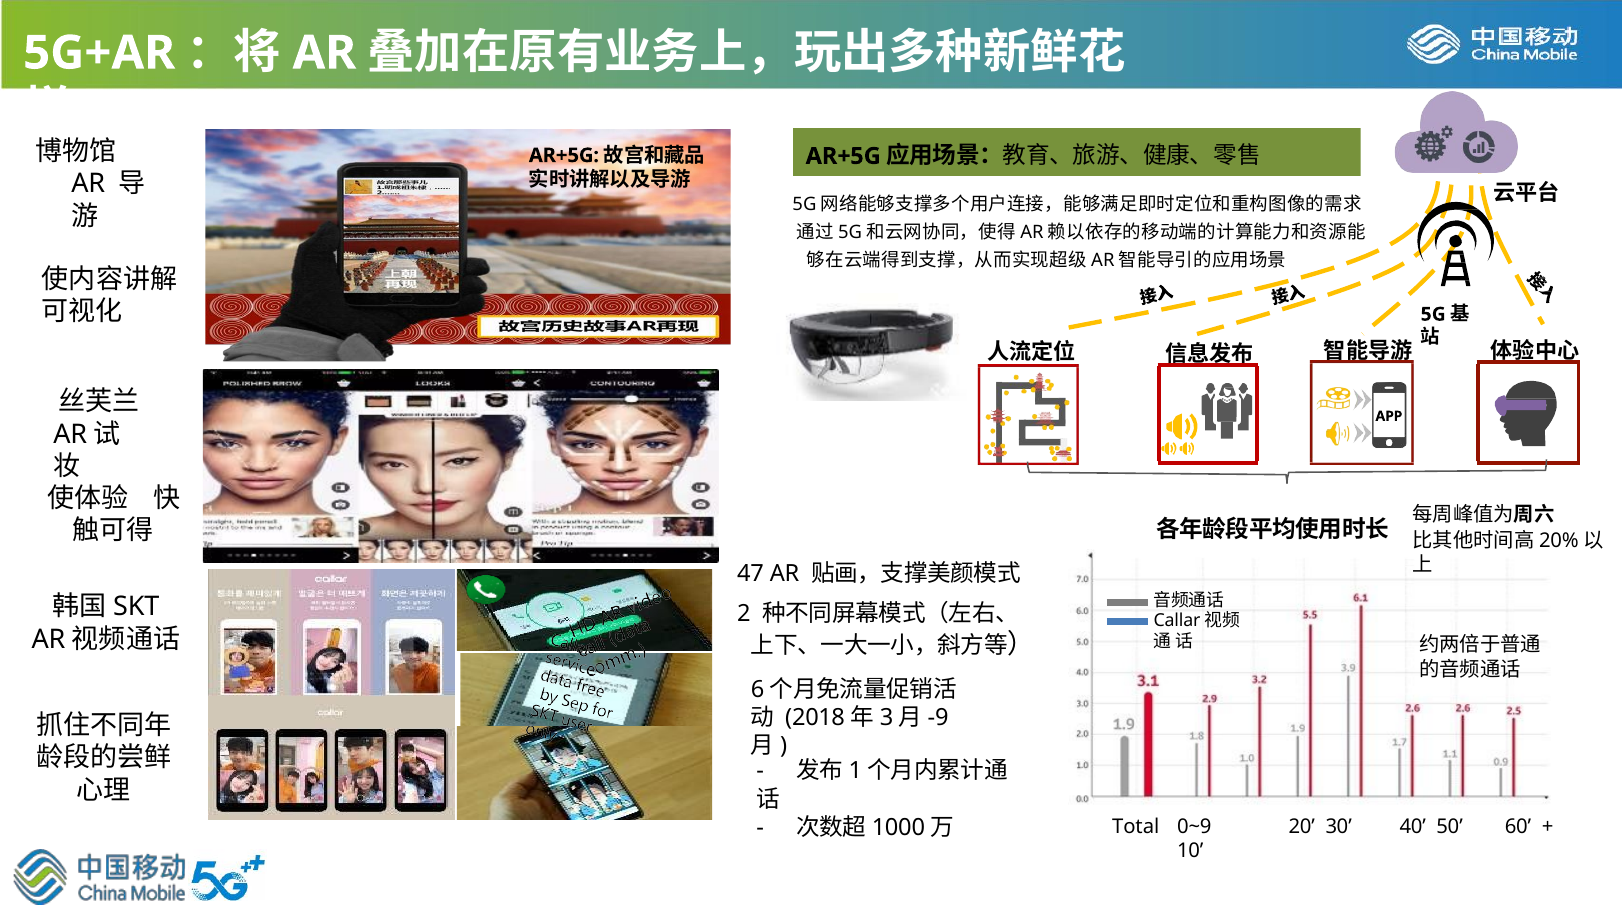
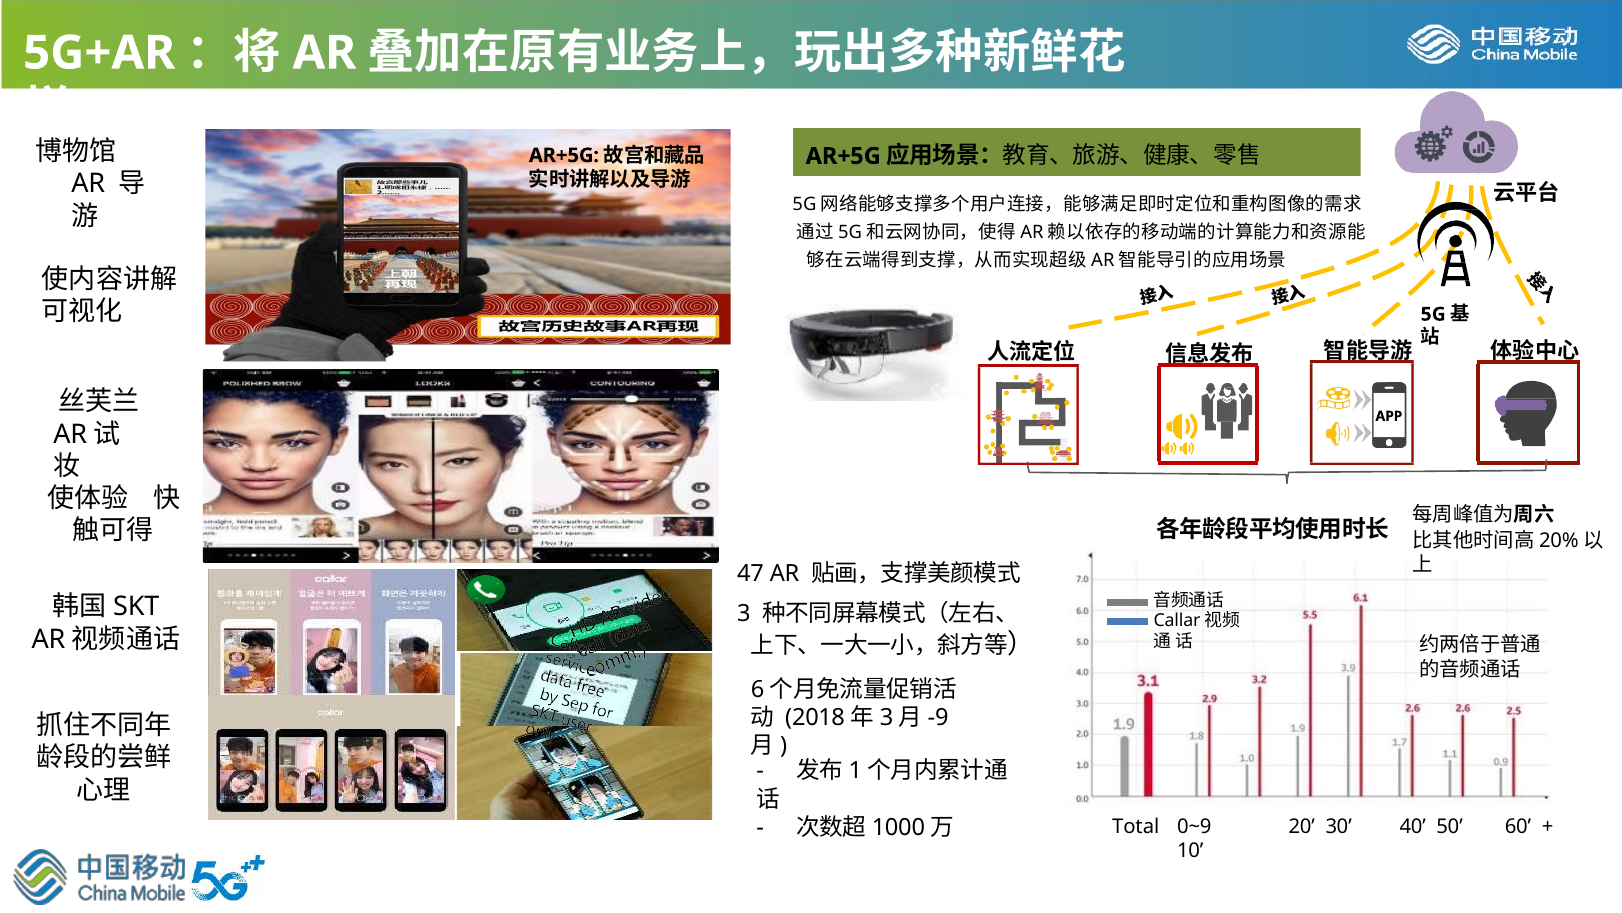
2: 2 -> 3
